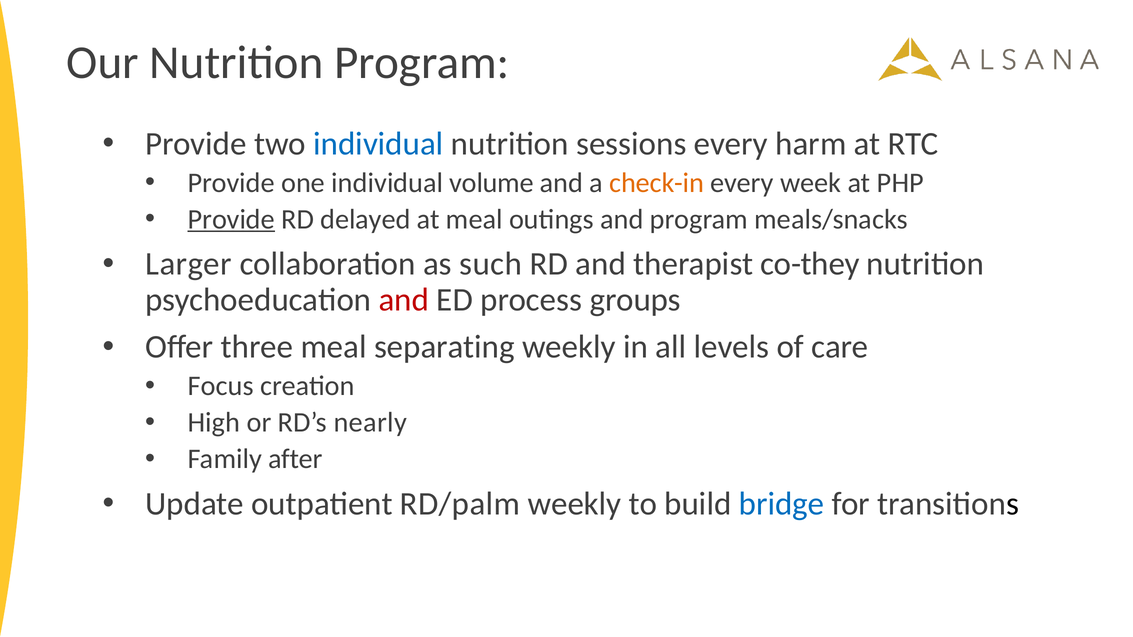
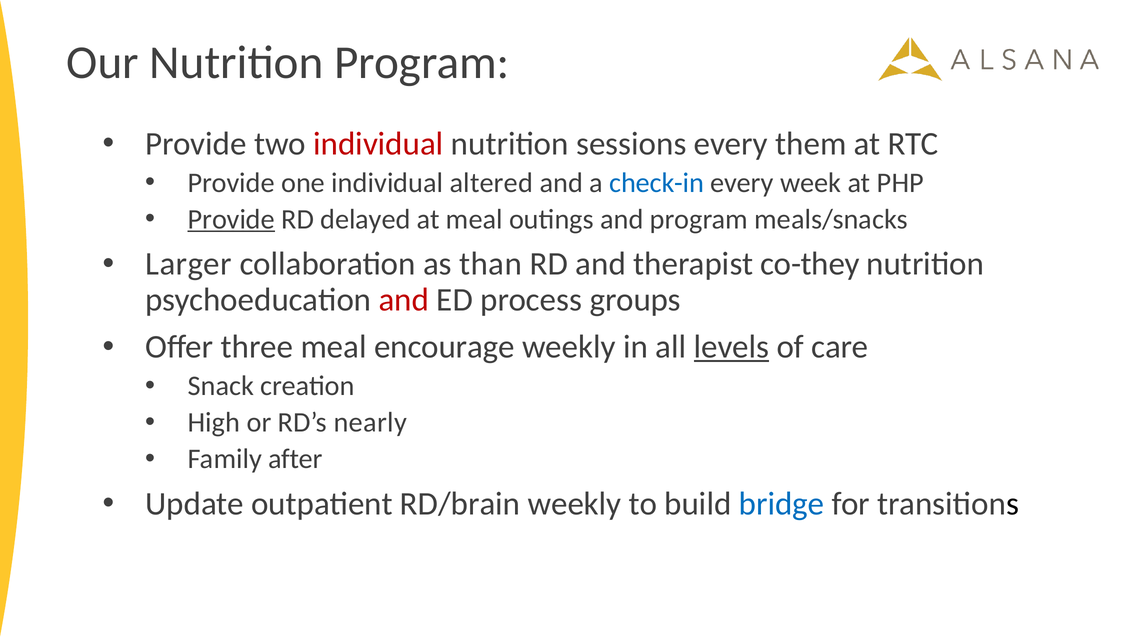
individual at (378, 144) colour: blue -> red
harm: harm -> them
volume: volume -> altered
check-in colour: orange -> blue
such: such -> than
separating: separating -> encourage
levels underline: none -> present
Focus: Focus -> Snack
RD/palm: RD/palm -> RD/brain
